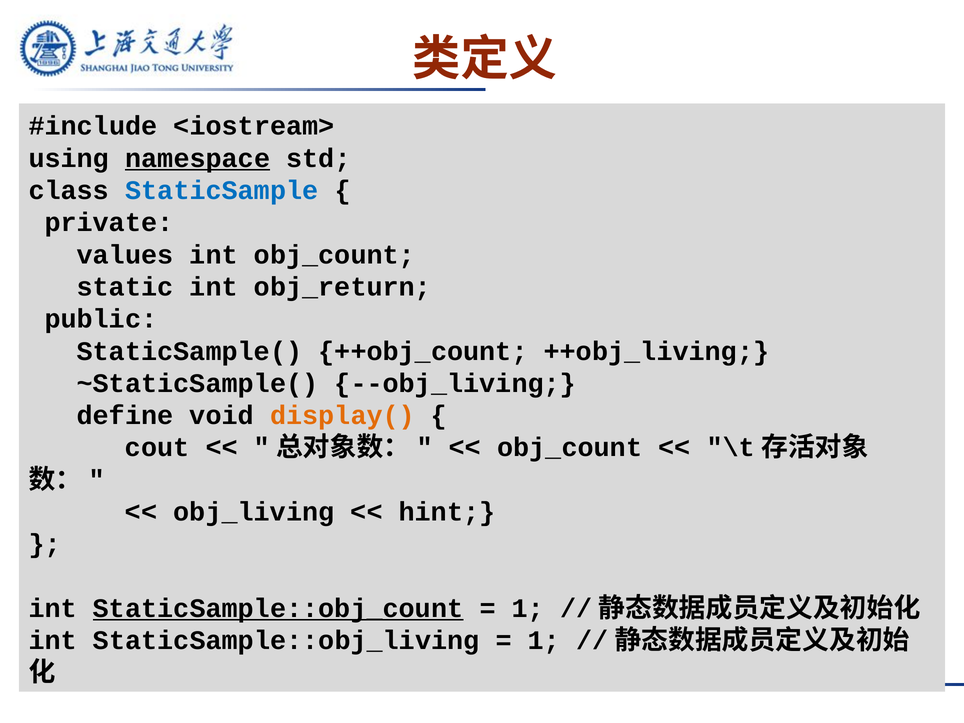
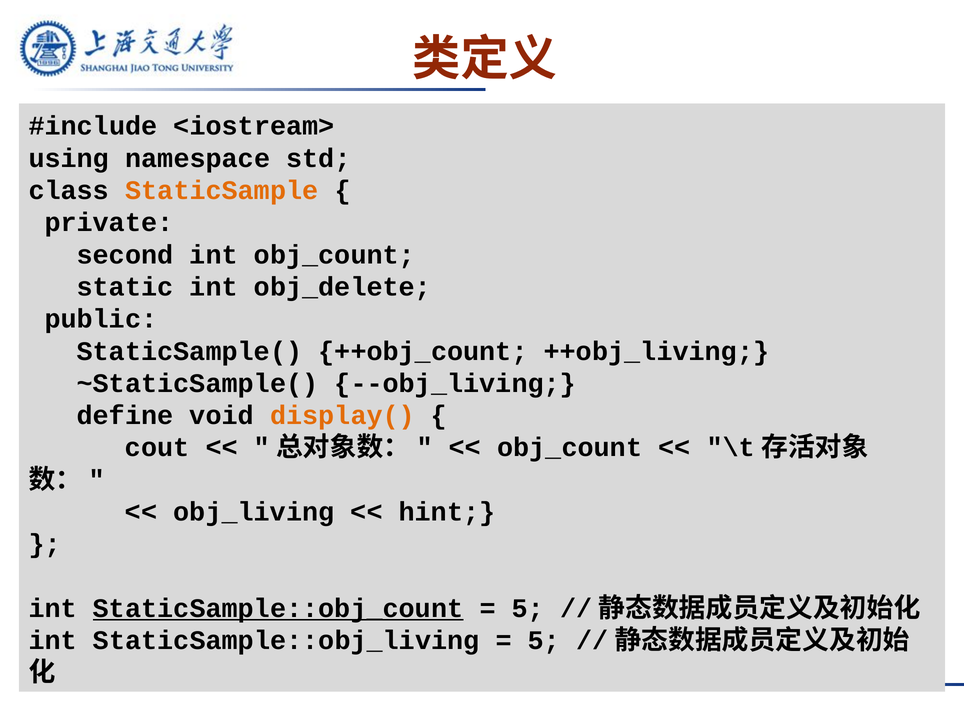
namespace underline: present -> none
StaticSample colour: blue -> orange
values: values -> second
obj_return: obj_return -> obj_delete
1 at (528, 608): 1 -> 5
1 at (544, 640): 1 -> 5
